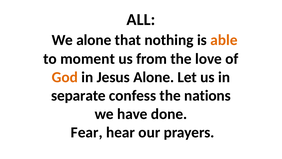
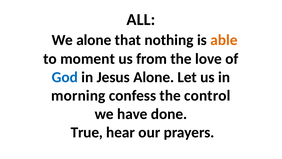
God colour: orange -> blue
separate: separate -> morning
nations: nations -> control
Fear: Fear -> True
